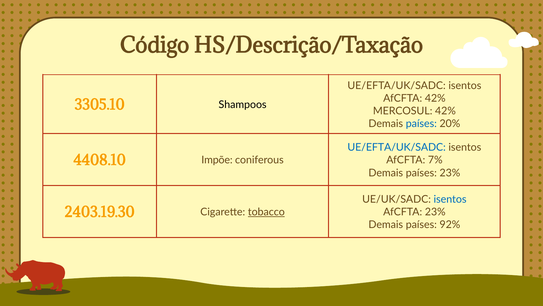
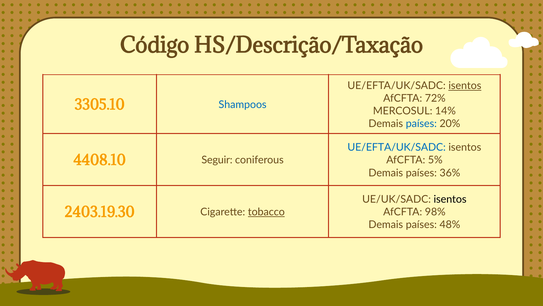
isentos at (465, 86) underline: none -> present
AfCFTA 42%: 42% -> 72%
Shampoos colour: black -> blue
MERCOSUL 42%: 42% -> 14%
Impõe: Impõe -> Seguir
7%: 7% -> 5%
países 23%: 23% -> 36%
isentos at (450, 199) colour: blue -> black
AfCFTA 23%: 23% -> 98%
92%: 92% -> 48%
